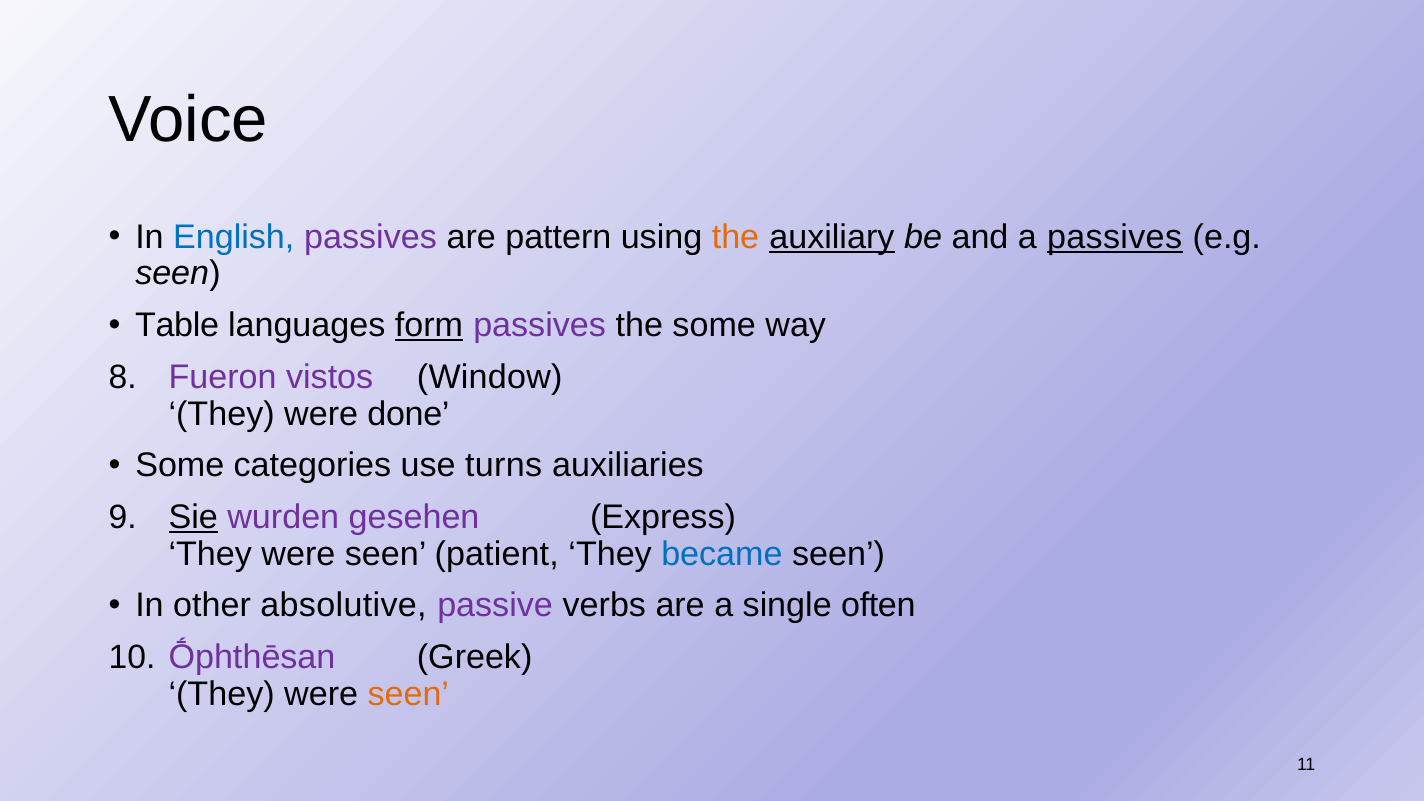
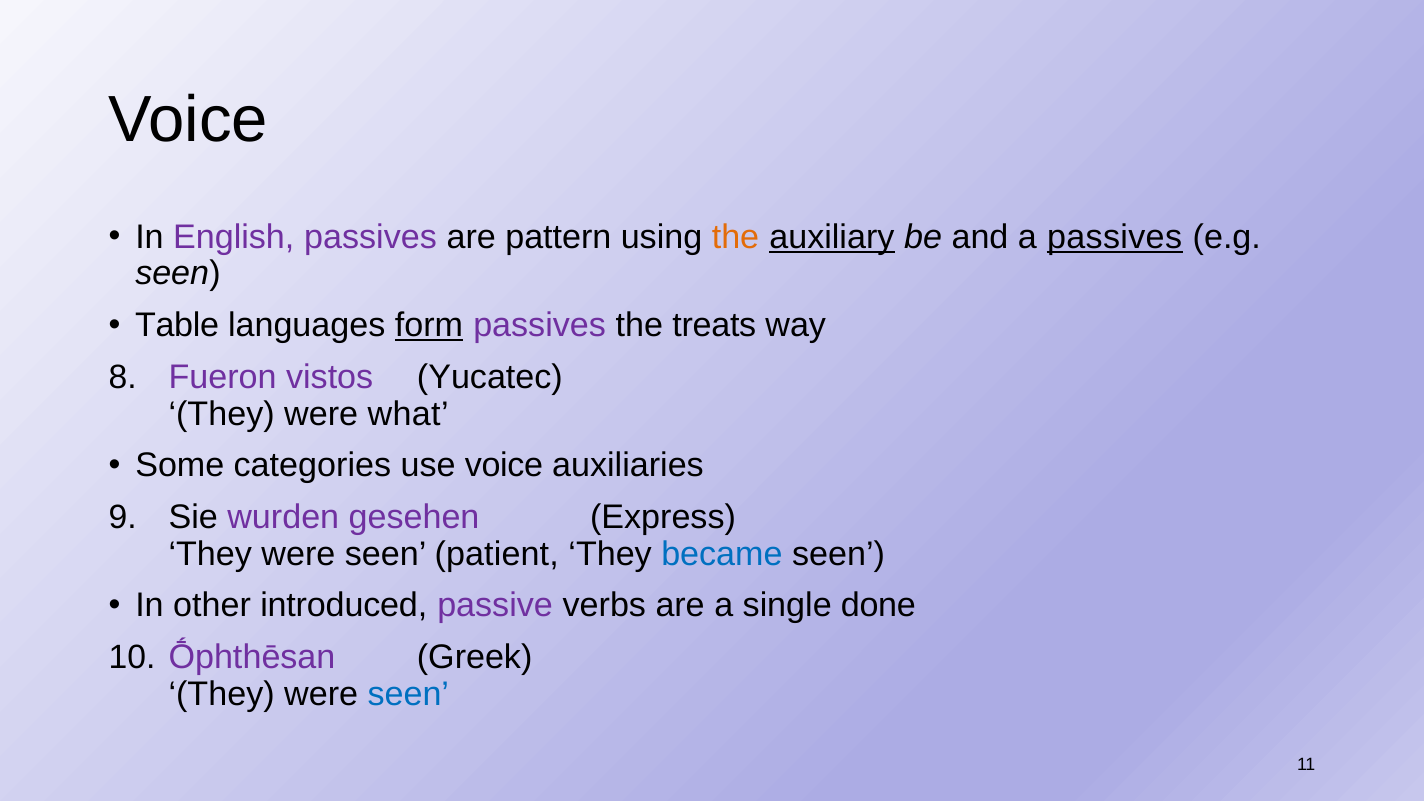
English colour: blue -> purple
the some: some -> treats
Window: Window -> Yucatec
done: done -> what
use turns: turns -> voice
Sie underline: present -> none
absolutive: absolutive -> introduced
often: often -> done
seen at (408, 694) colour: orange -> blue
